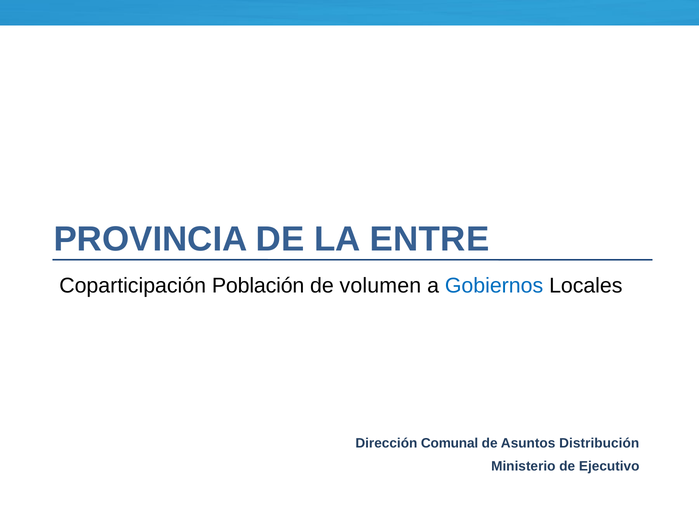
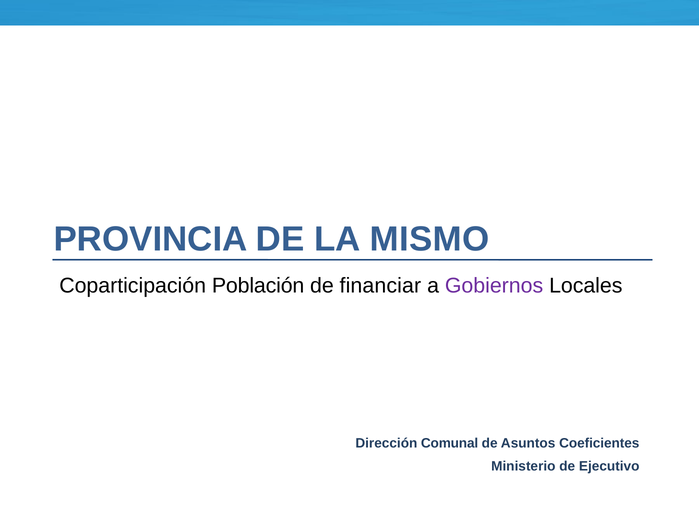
ENTRE: ENTRE -> MISMO
volumen: volumen -> financiar
Gobiernos colour: blue -> purple
Distribución: Distribución -> Coeficientes
